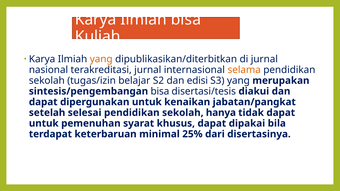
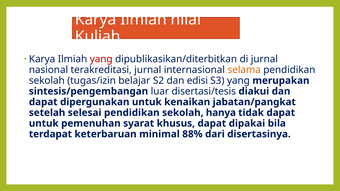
Ilmiah bisa: bisa -> nilai
yang at (101, 59) colour: orange -> red
sintesis/pengembangan bisa: bisa -> luar
25%: 25% -> 88%
